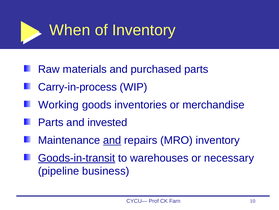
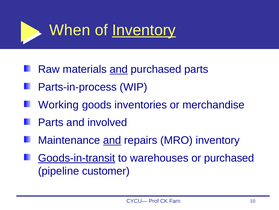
Inventory at (144, 30) underline: none -> present
and at (119, 69) underline: none -> present
Carry-in-process: Carry-in-process -> Parts-in-process
invested: invested -> involved
or necessary: necessary -> purchased
business: business -> customer
